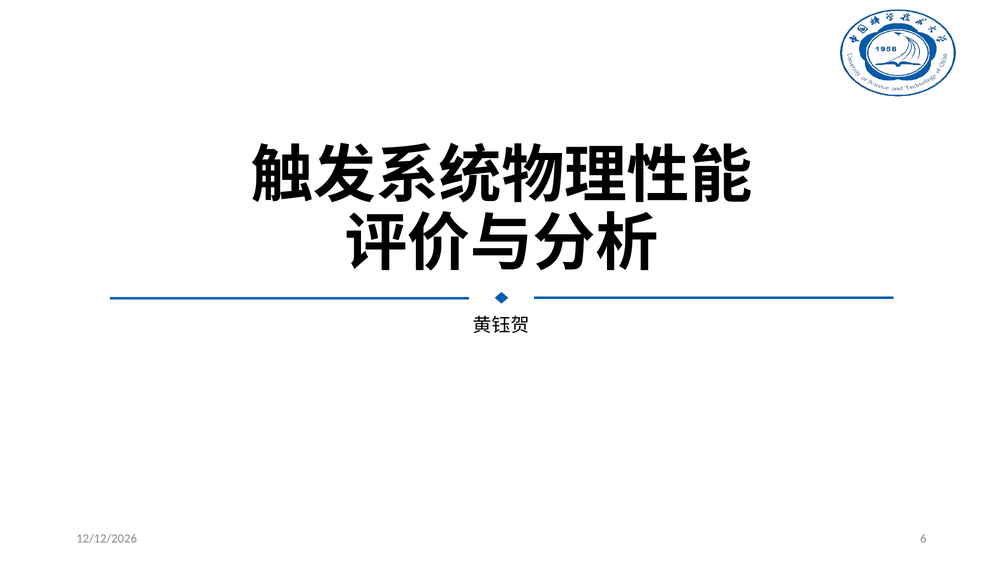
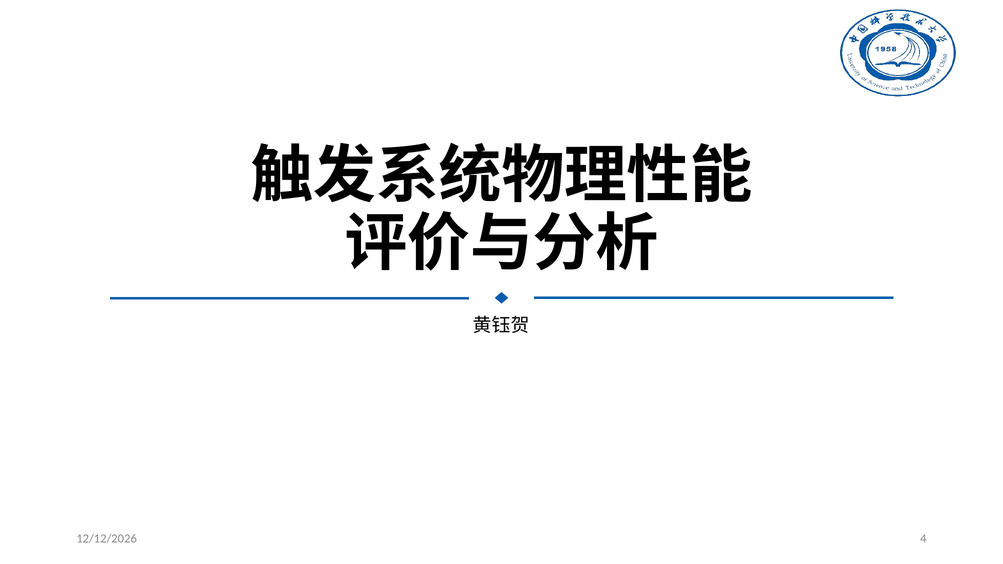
6: 6 -> 4
